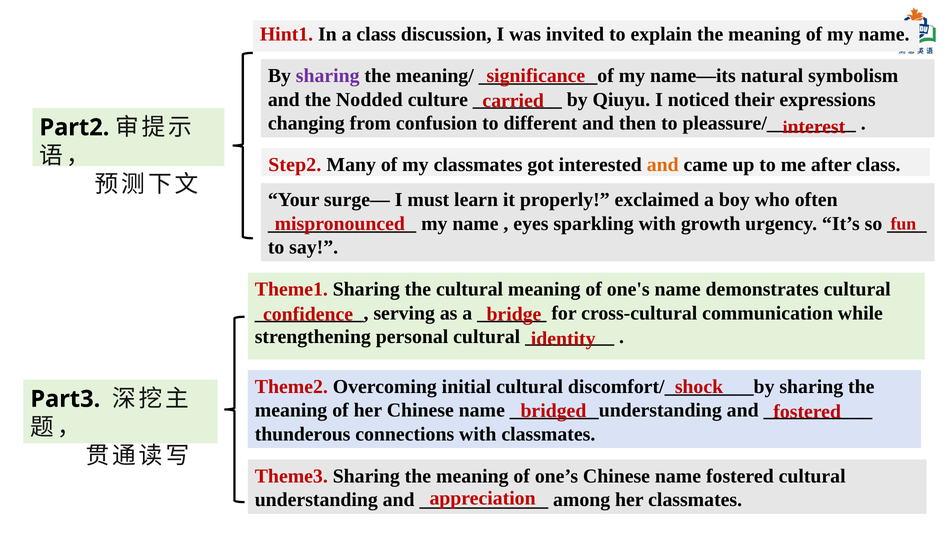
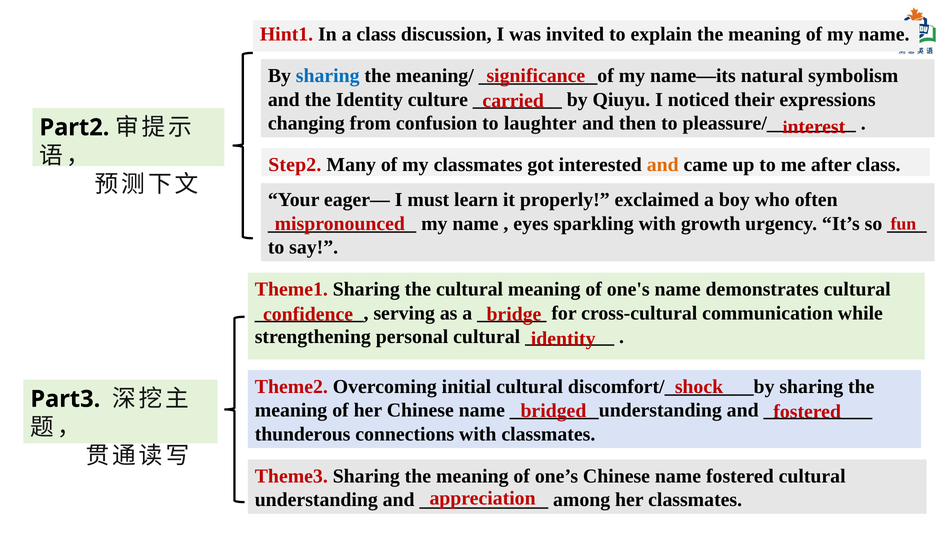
sharing at (328, 76) colour: purple -> blue
the Nodded: Nodded -> Identity
different: different -> laughter
surge—: surge— -> eager—
